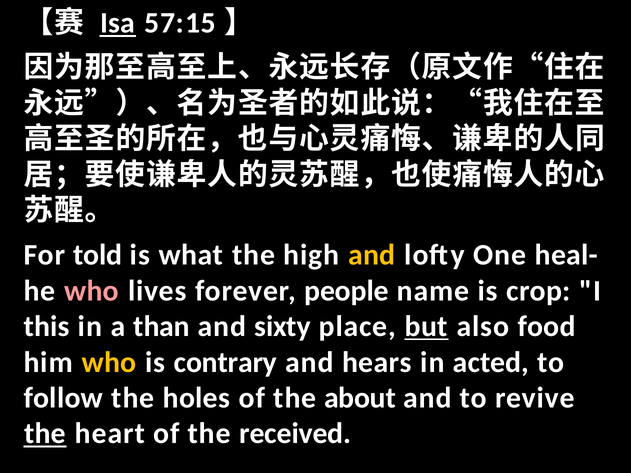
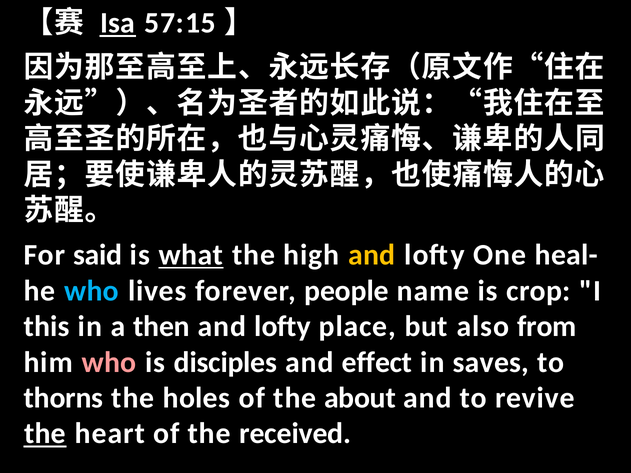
told: told -> said
what underline: none -> present
who at (92, 291) colour: pink -> light blue
than: than -> then
sixty at (283, 327): sixty -> lofty
but underline: present -> none
food: food -> from
who at (109, 362) colour: yellow -> pink
contrary: contrary -> disciples
hears: hears -> effect
acted: acted -> saves
follow: follow -> thorns
